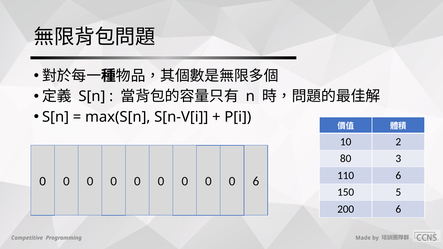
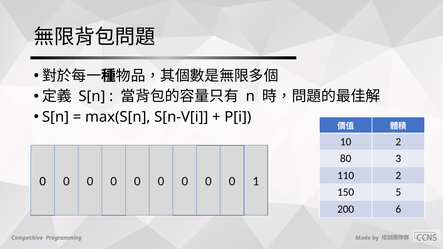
110 6: 6 -> 2
0 6: 6 -> 1
